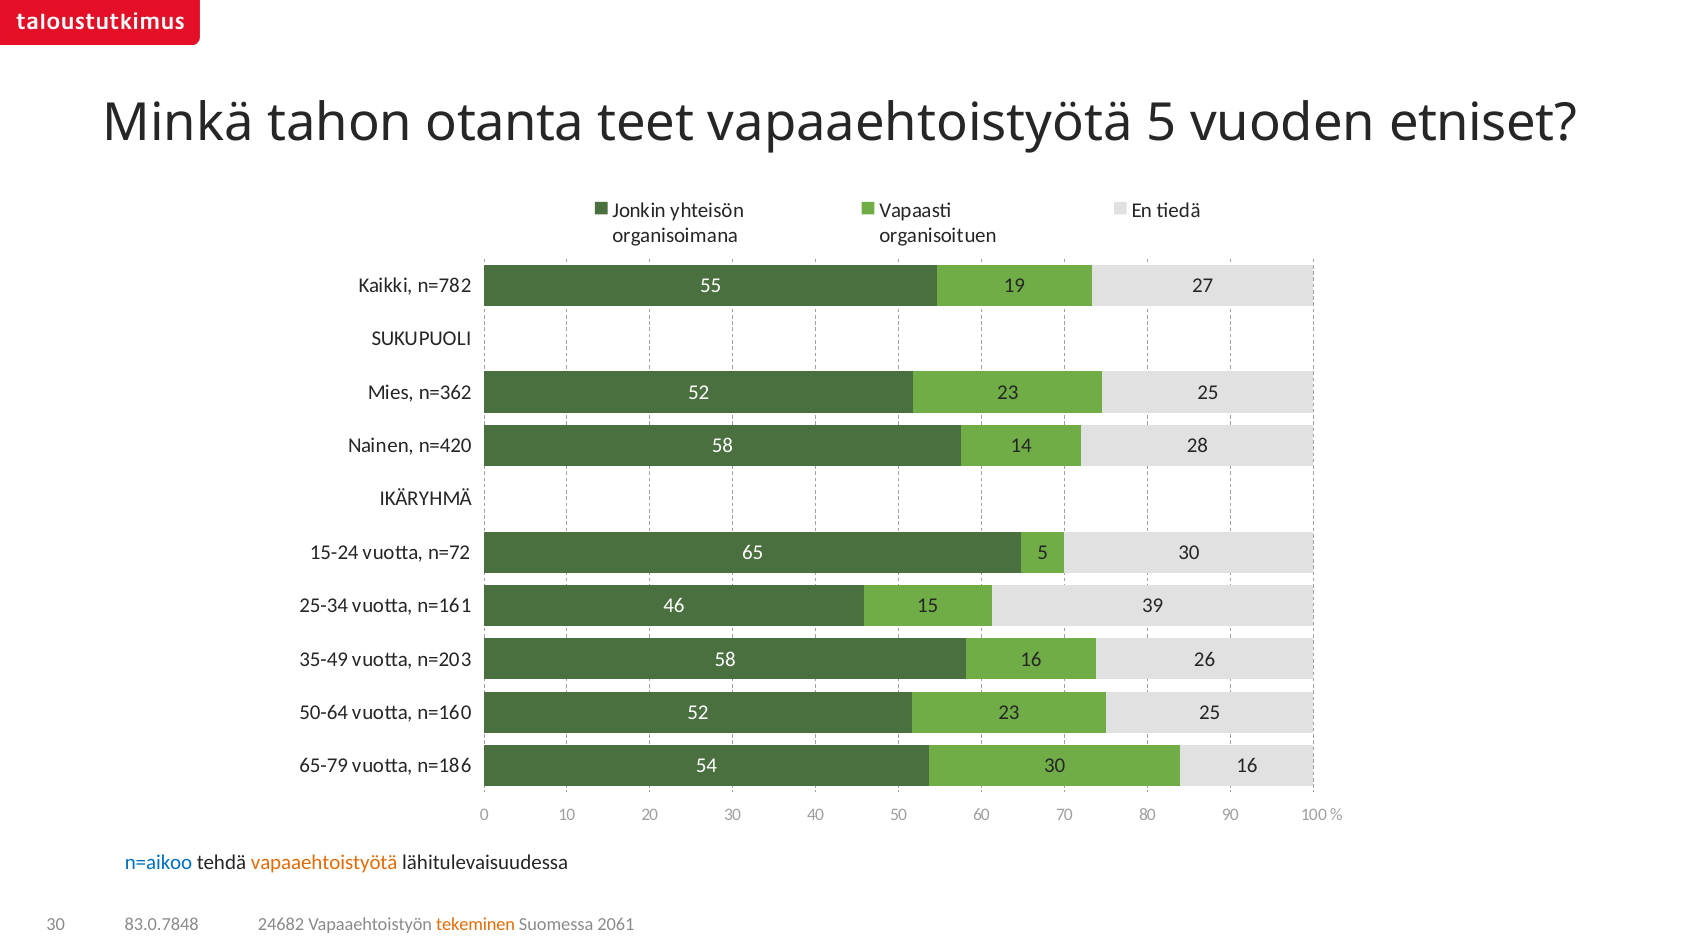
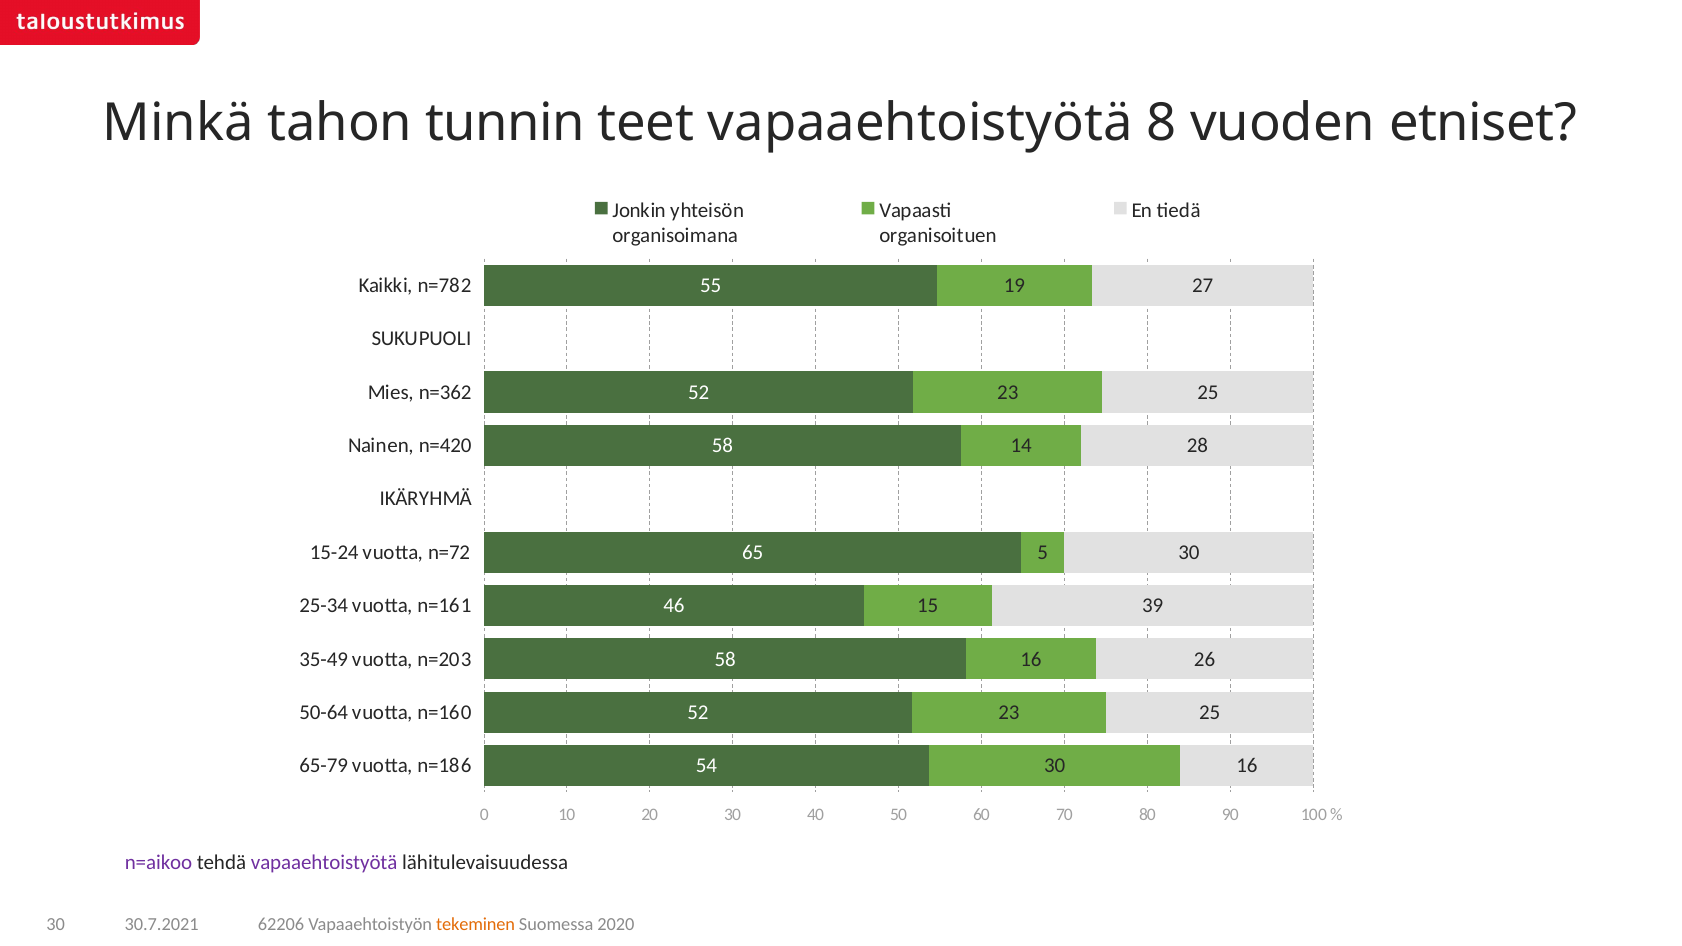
otanta: otanta -> tunnin
vapaaehtoistyötä 5: 5 -> 8
n=aikoo colour: blue -> purple
vapaaehtoistyötä at (324, 862) colour: orange -> purple
83.0.7848: 83.0.7848 -> 30.7.2021
24682: 24682 -> 62206
2061: 2061 -> 2020
